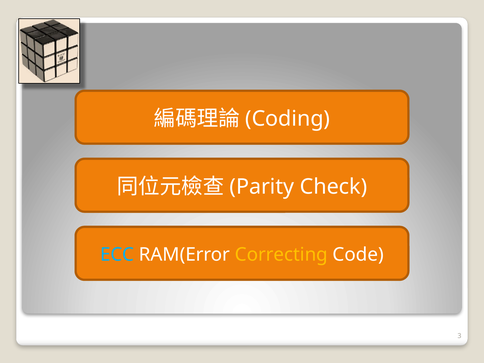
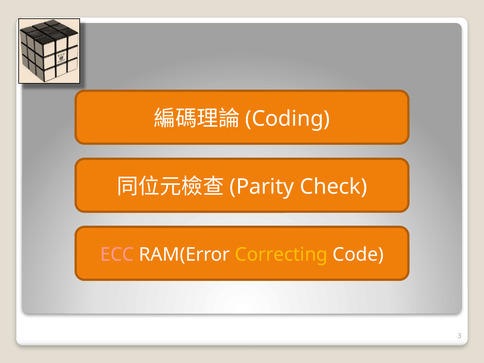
ECC colour: light blue -> pink
